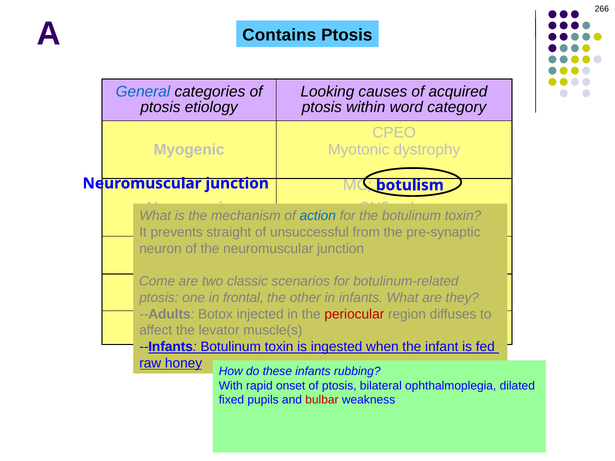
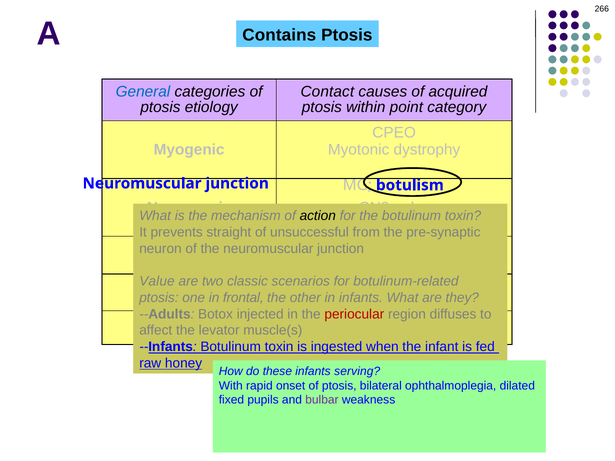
Looking: Looking -> Contact
word: word -> point
action colour: blue -> black
Come: Come -> Value
rubbing: rubbing -> serving
bulbar colour: red -> purple
